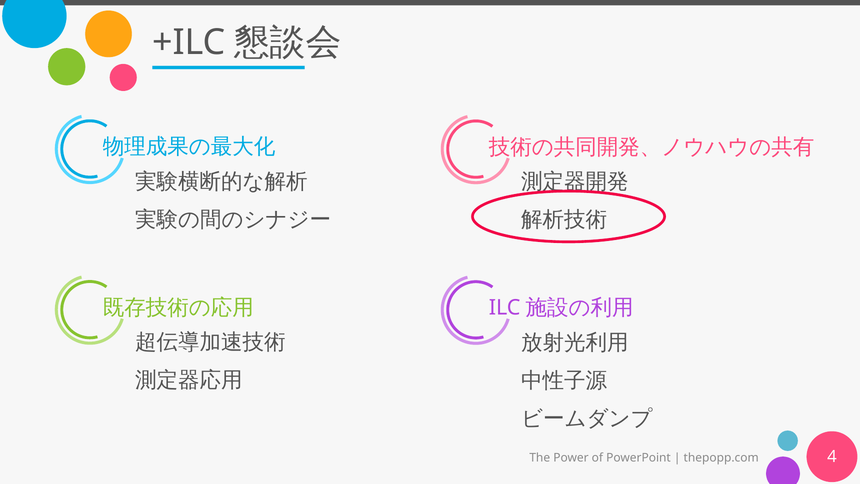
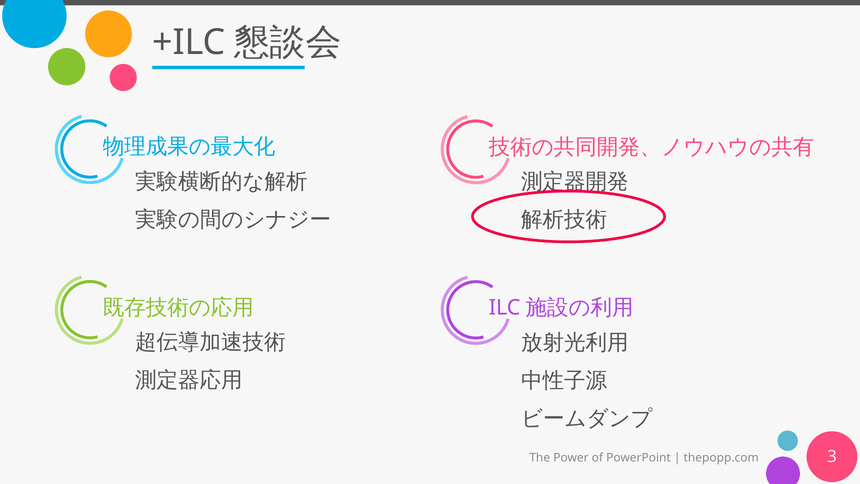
4: 4 -> 3
